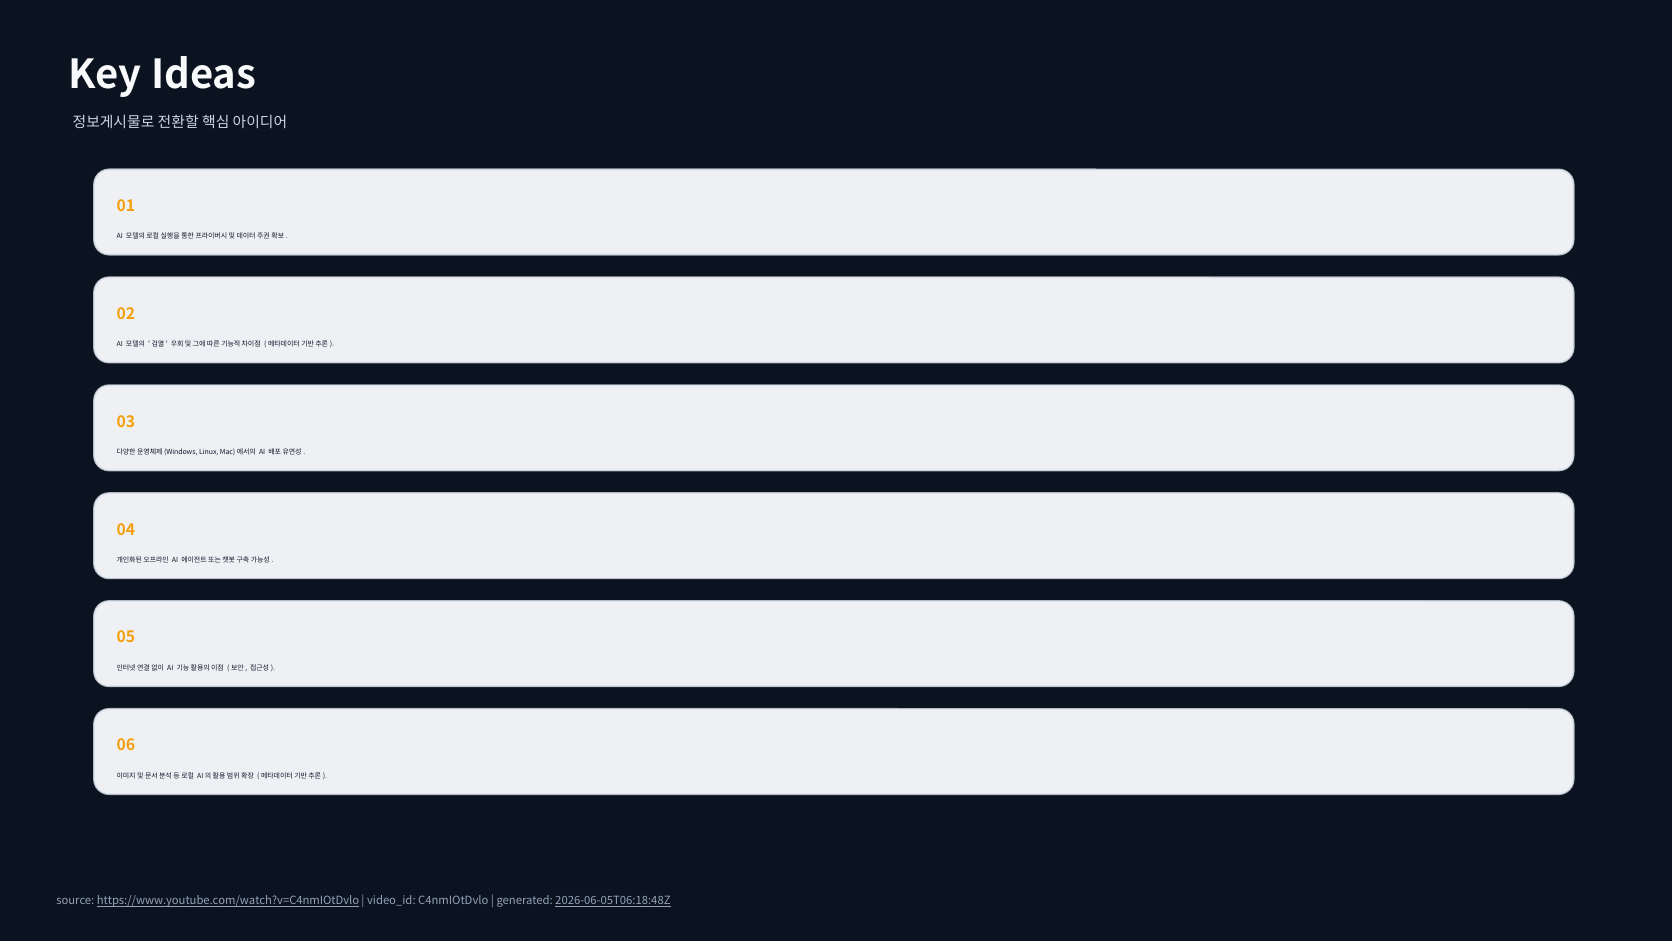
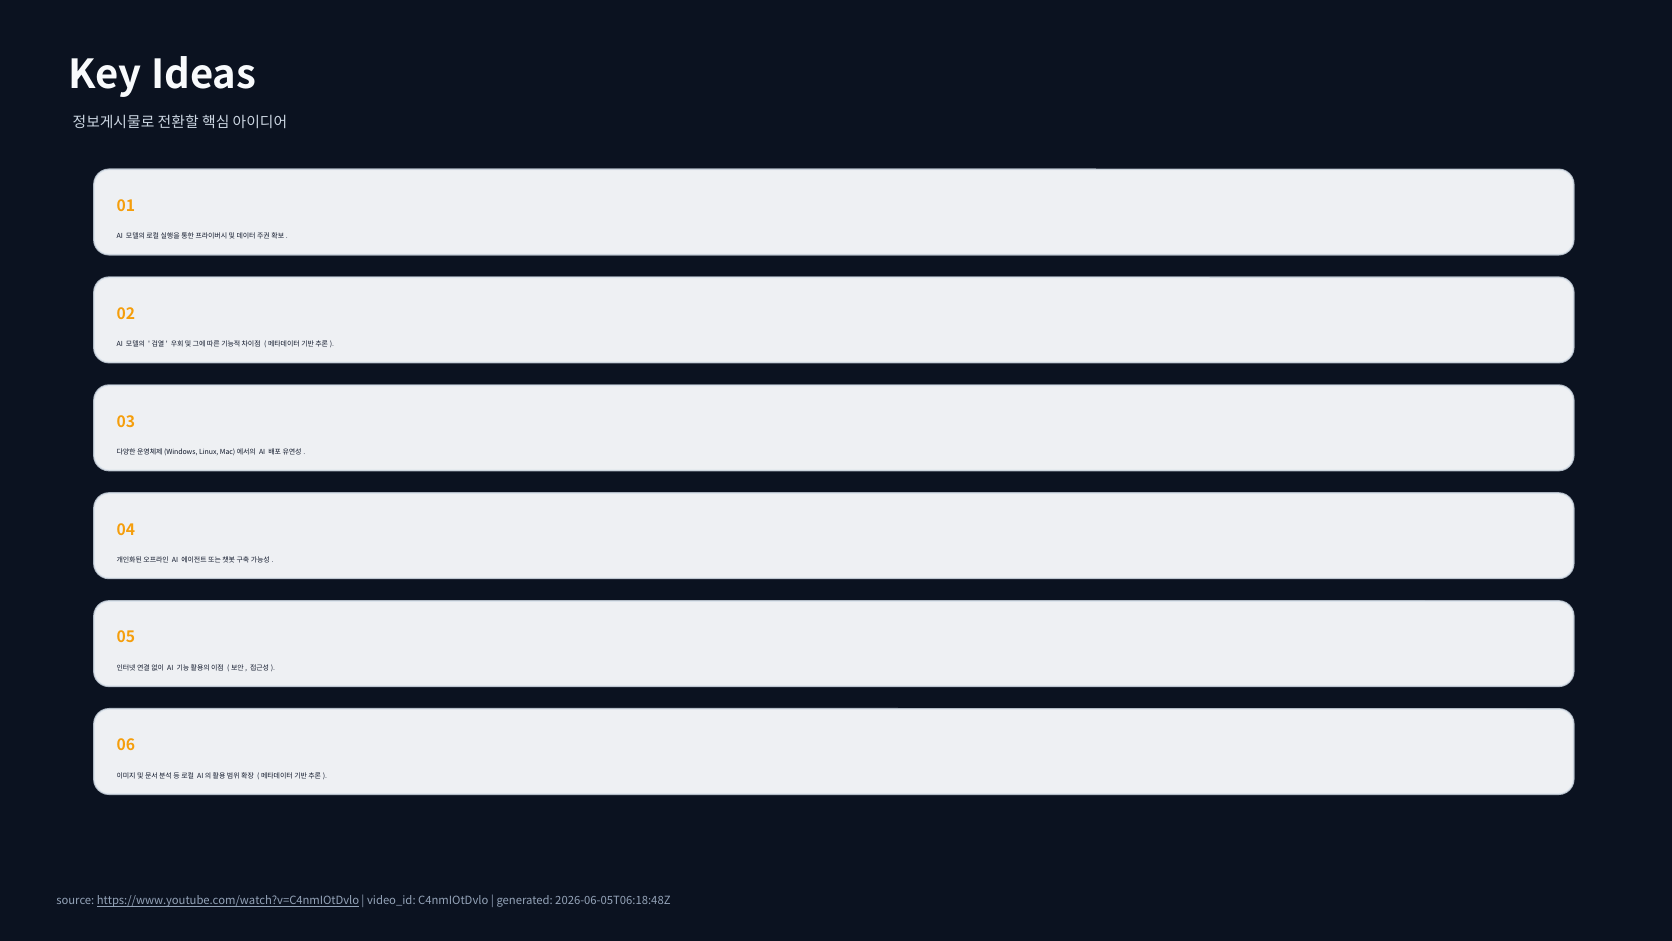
2026-06-05T06:18:48Z underline: present -> none
